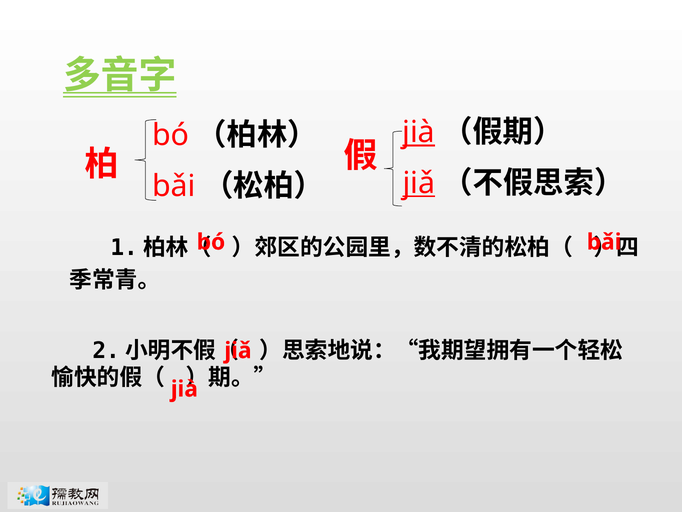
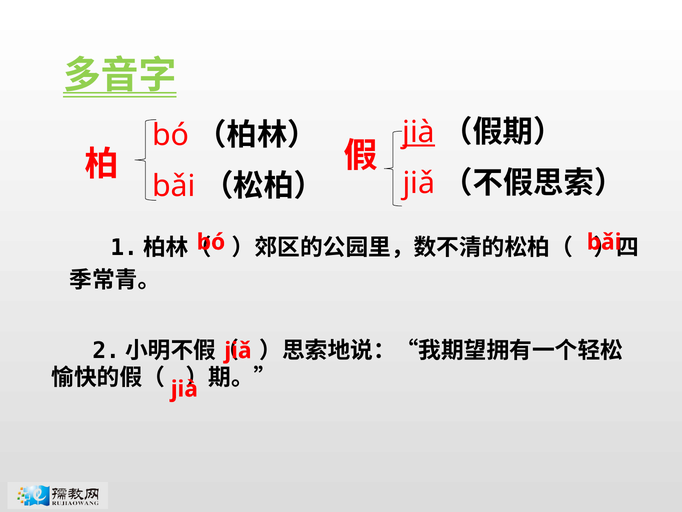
jiǎ at (419, 183) underline: present -> none
